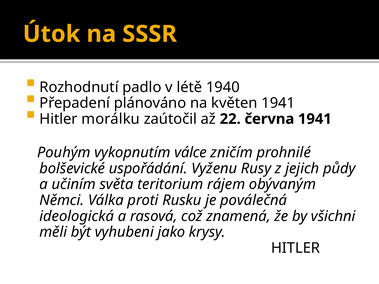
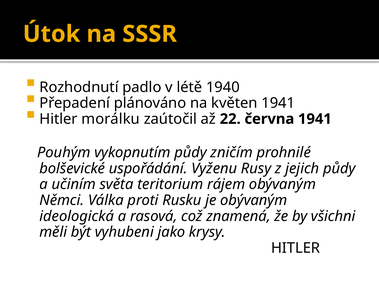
vykopnutím válce: válce -> půdy
je poválečná: poválečná -> obývaným
